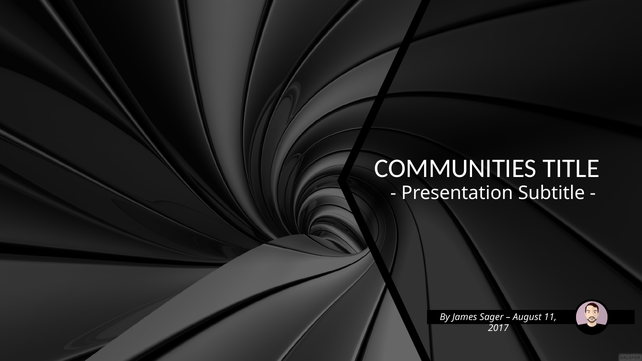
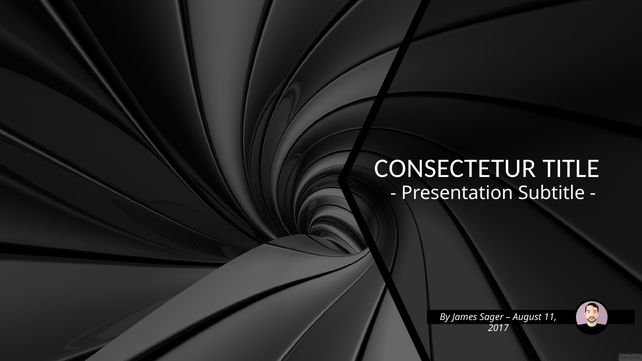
COMMUNITIES: COMMUNITIES -> CONSECTETUR
